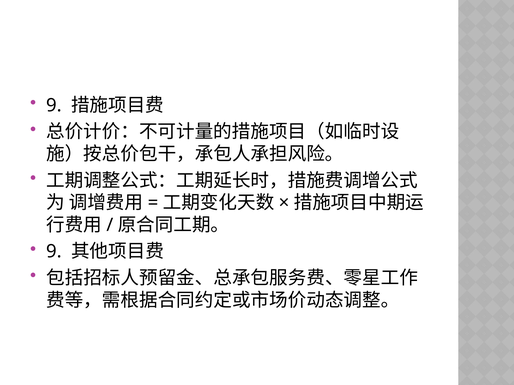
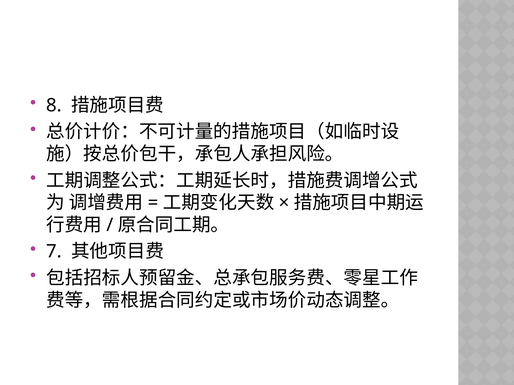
9 at (54, 105): 9 -> 8
9 at (54, 252): 9 -> 7
